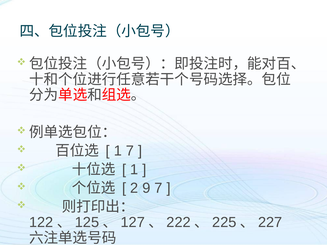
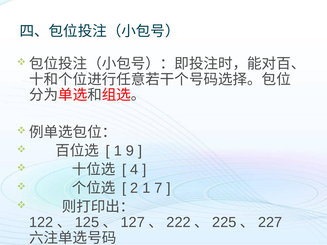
1 7: 7 -> 9
1 at (134, 170): 1 -> 4
2 9: 9 -> 1
